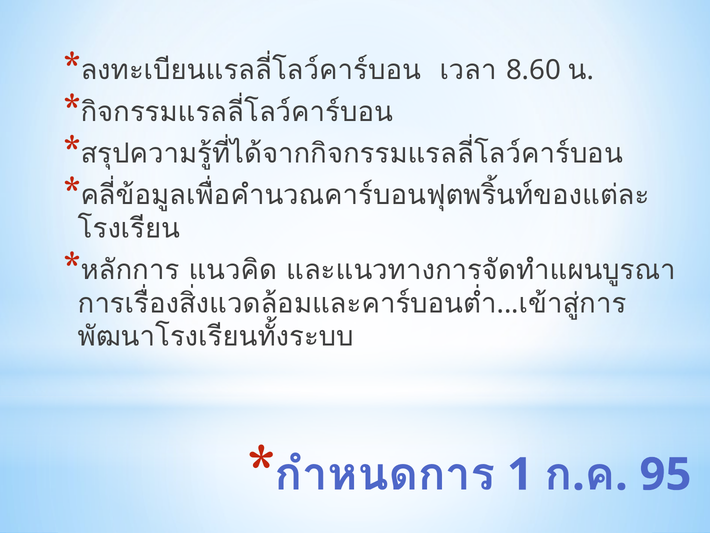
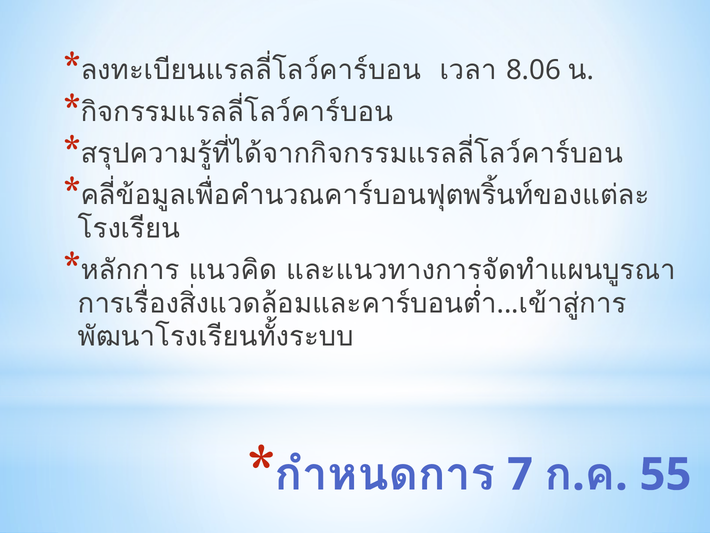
8.60: 8.60 -> 8.06
1: 1 -> 7
95: 95 -> 55
